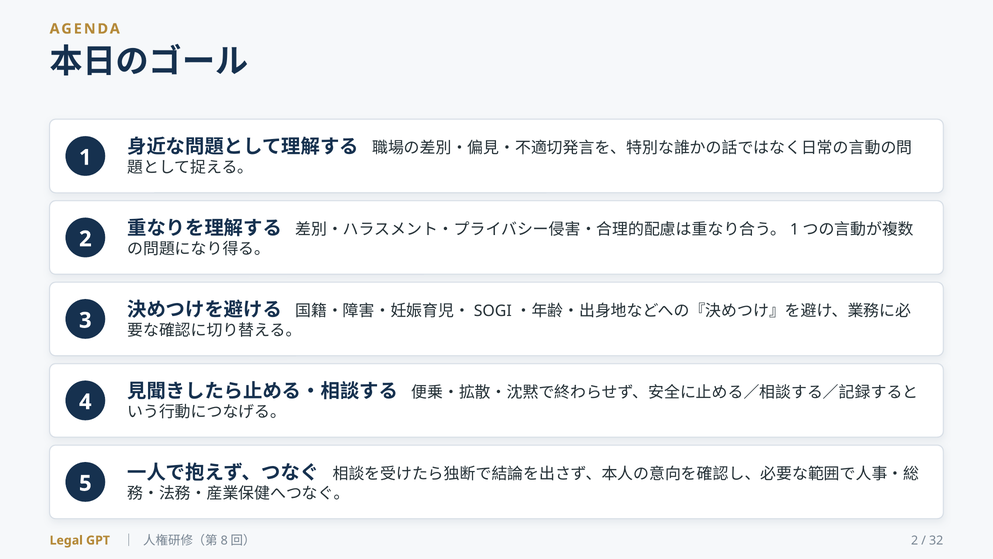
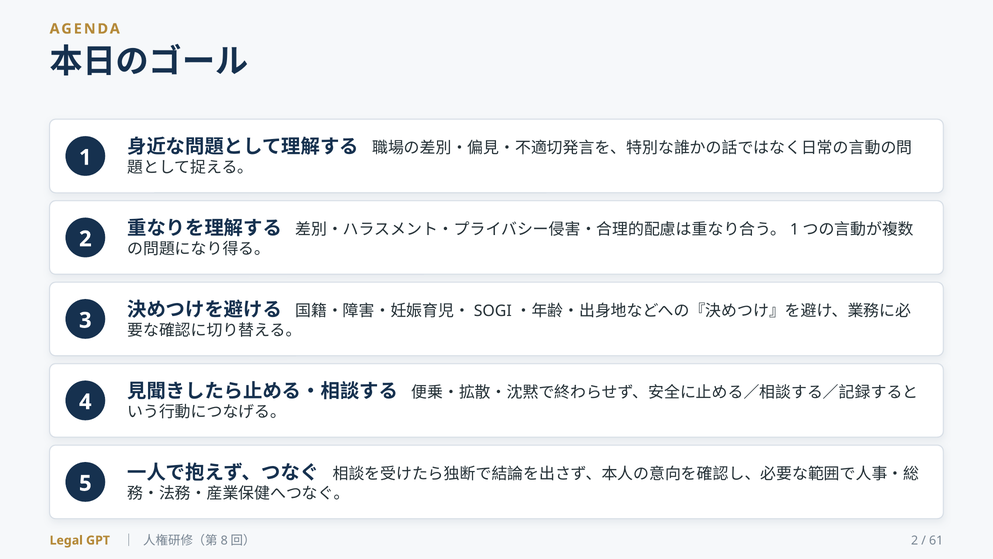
32: 32 -> 61
